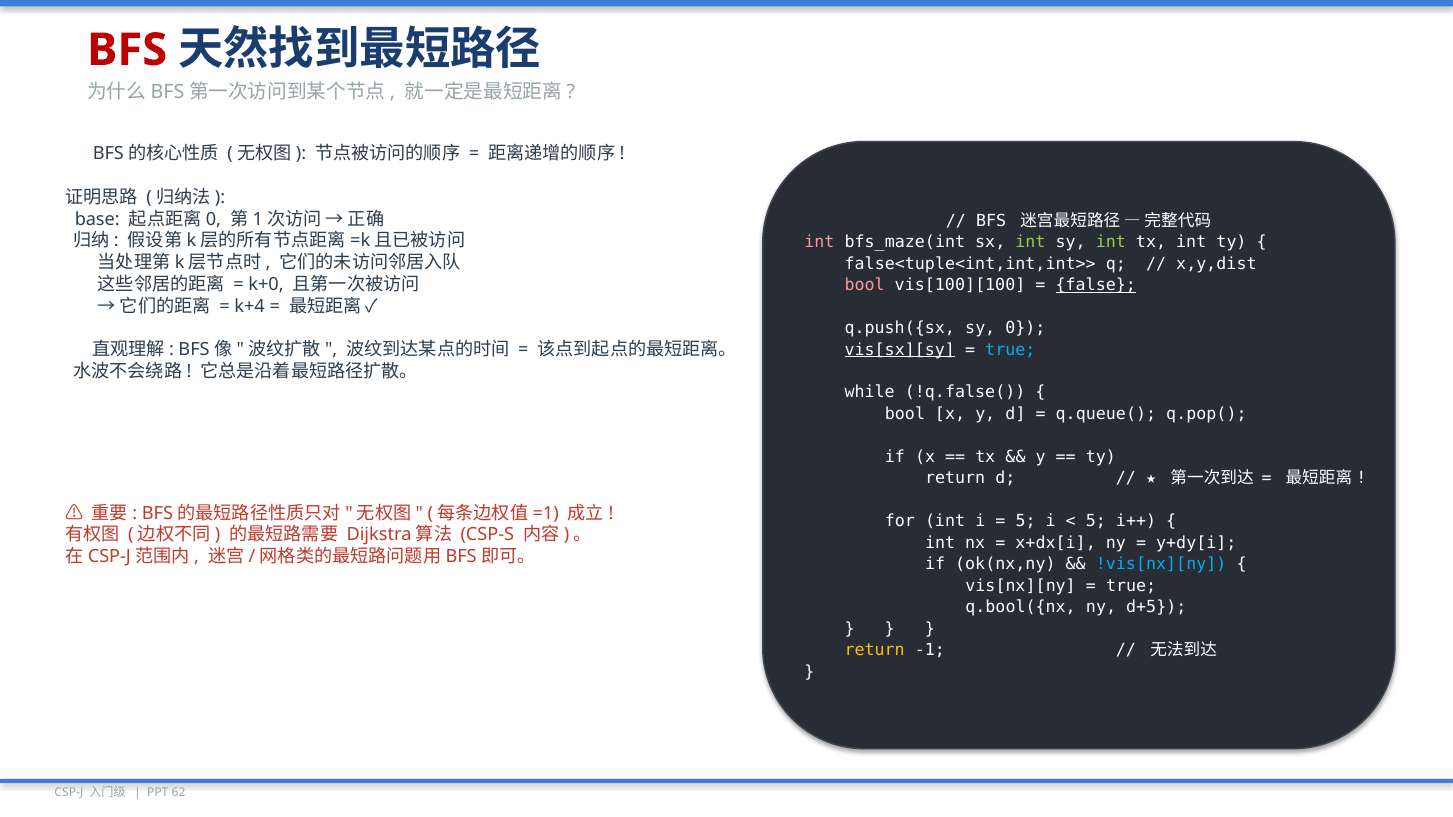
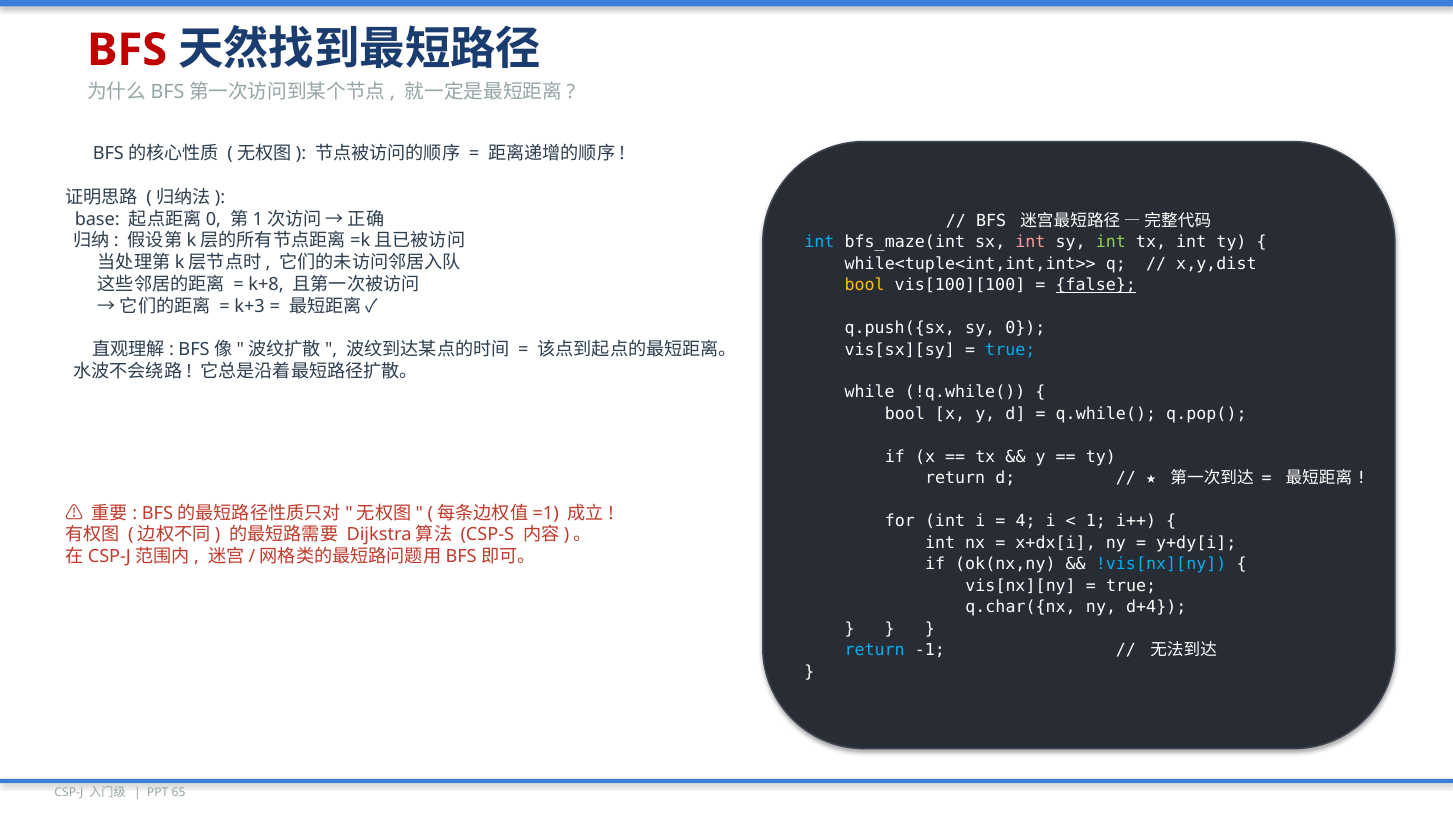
int at (819, 242) colour: pink -> light blue
int at (1030, 242) colour: light green -> pink
false<tuple<int,int,int>>: false<tuple<int,int,int>> -> while<tuple<int,int,int>>
k+0: k+0 -> k+8
bool at (865, 285) colour: pink -> yellow
k+4: k+4 -> k+3
vis[sx][sy underline: present -> none
!q.false(: !q.false( -> !q.while(
q.queue(: q.queue( -> q.while(
5 at (1026, 522): 5 -> 4
5 at (1096, 522): 5 -> 1
q.bool({nx: q.bool({nx -> q.char({nx
d+5: d+5 -> d+4
return at (875, 651) colour: yellow -> light blue
62: 62 -> 65
